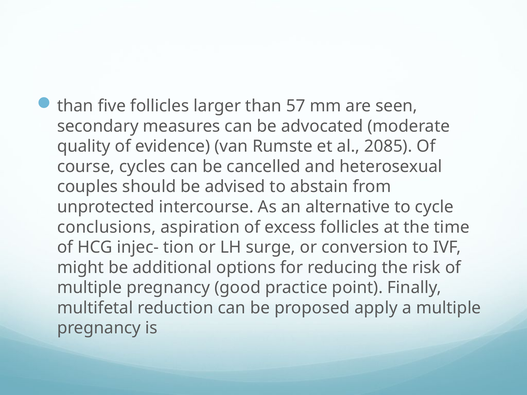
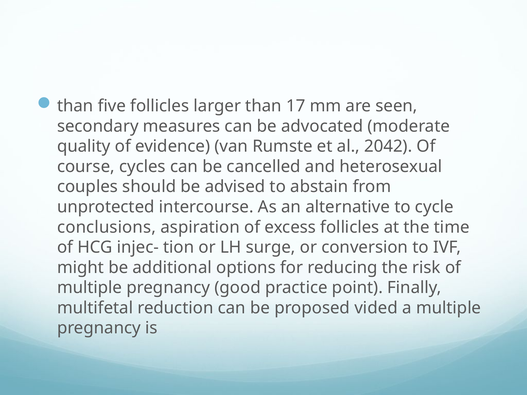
57: 57 -> 17
2085: 2085 -> 2042
apply: apply -> vided
